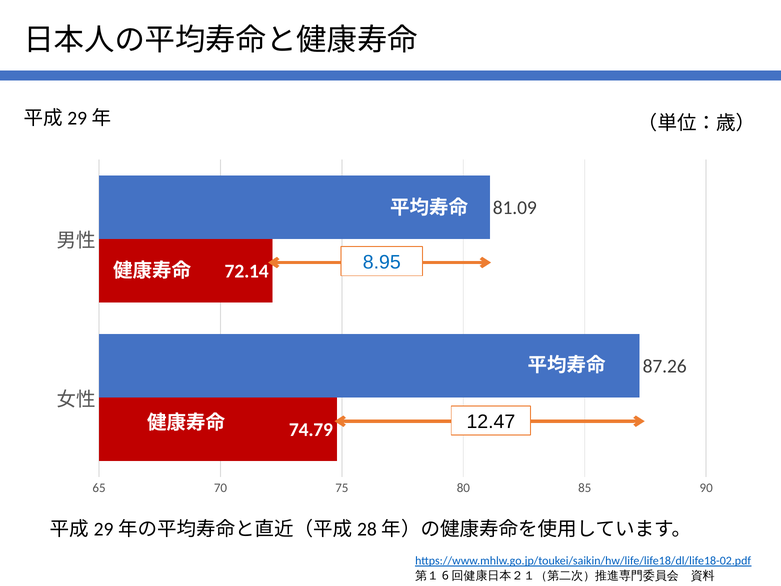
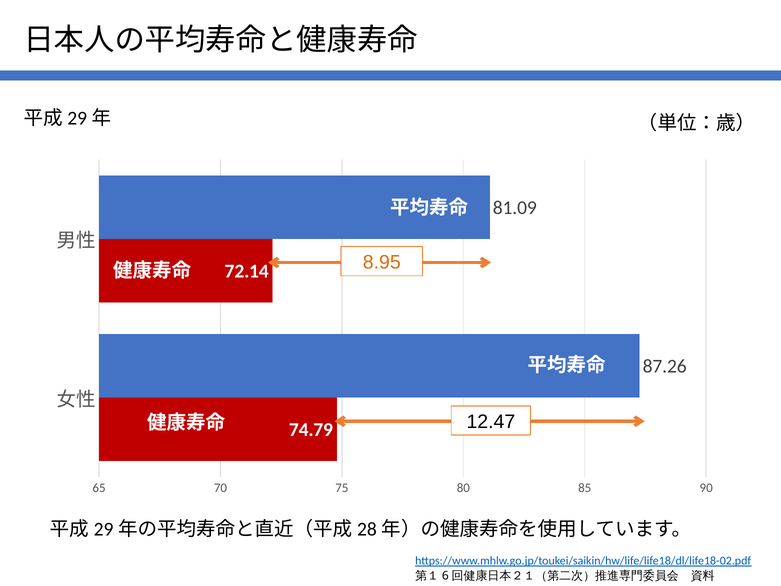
8.95 colour: blue -> orange
